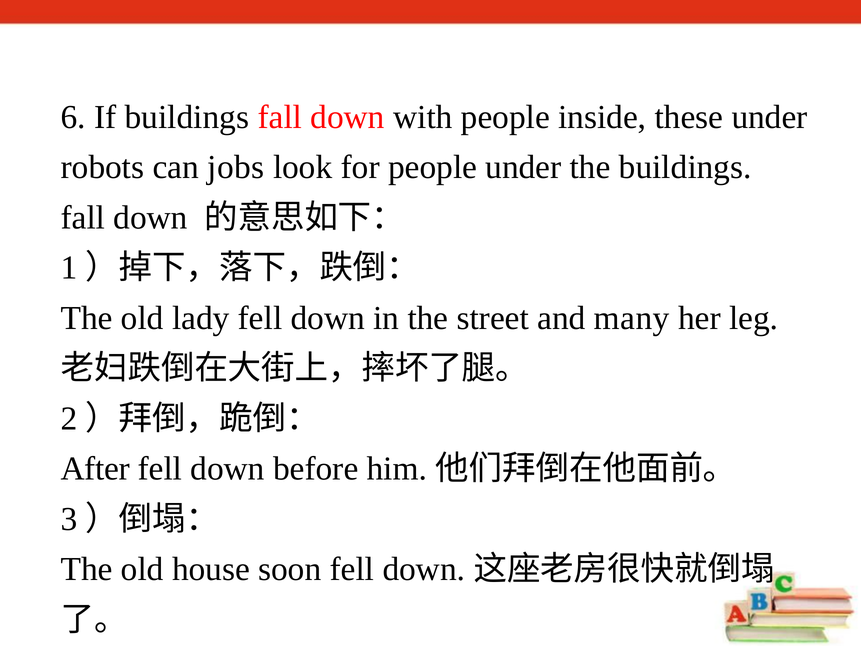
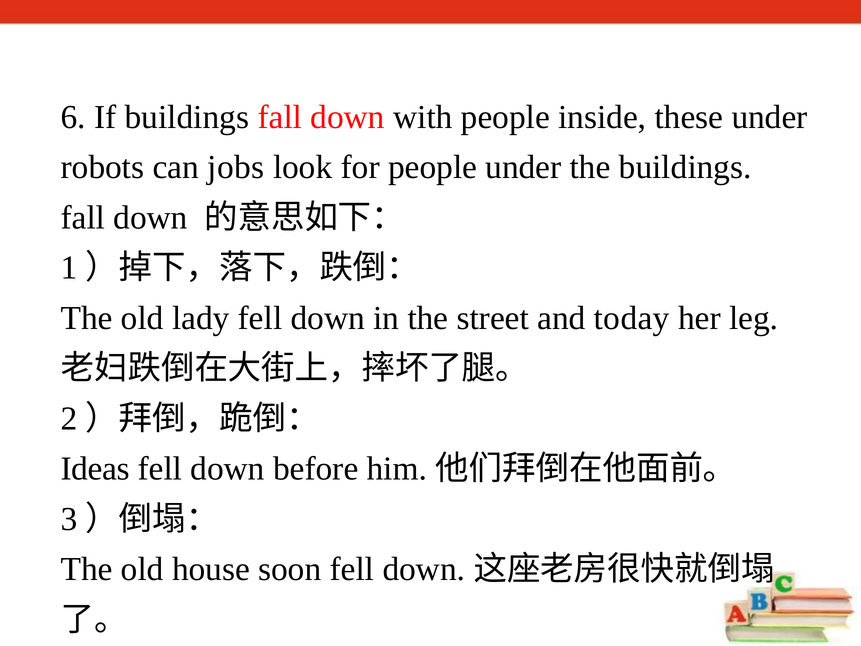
many: many -> today
After: After -> Ideas
